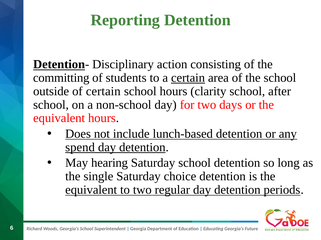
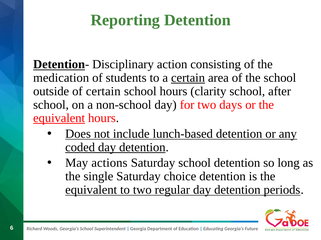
committing: committing -> medication
equivalent at (59, 118) underline: none -> present
spend: spend -> coded
hearing: hearing -> actions
